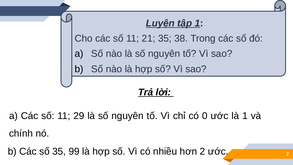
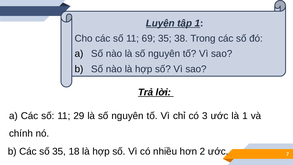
21: 21 -> 69
0: 0 -> 3
99: 99 -> 18
